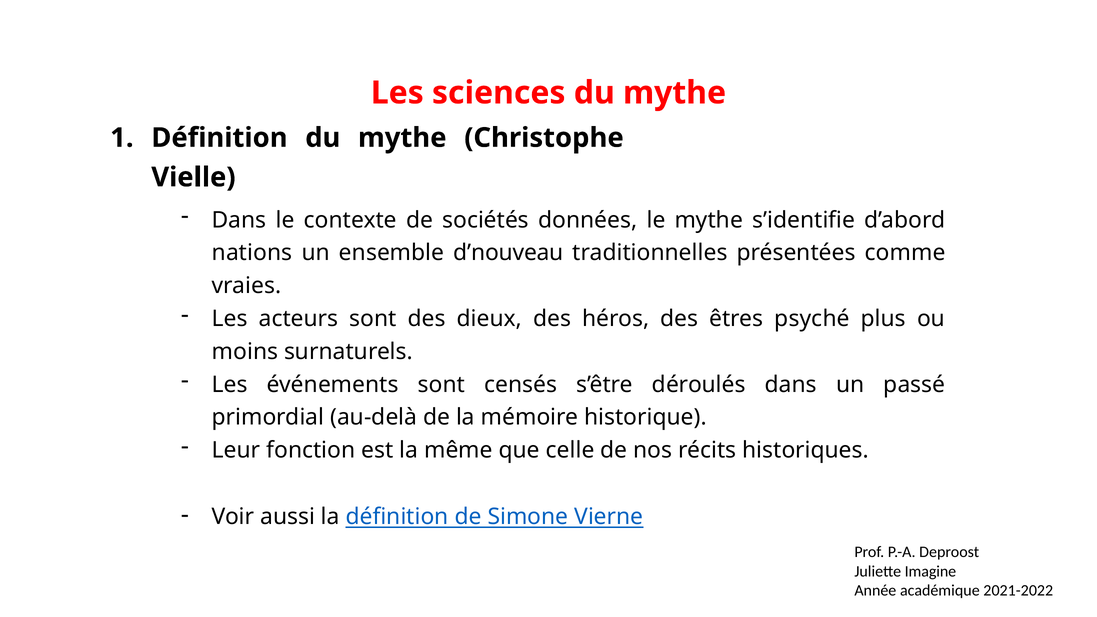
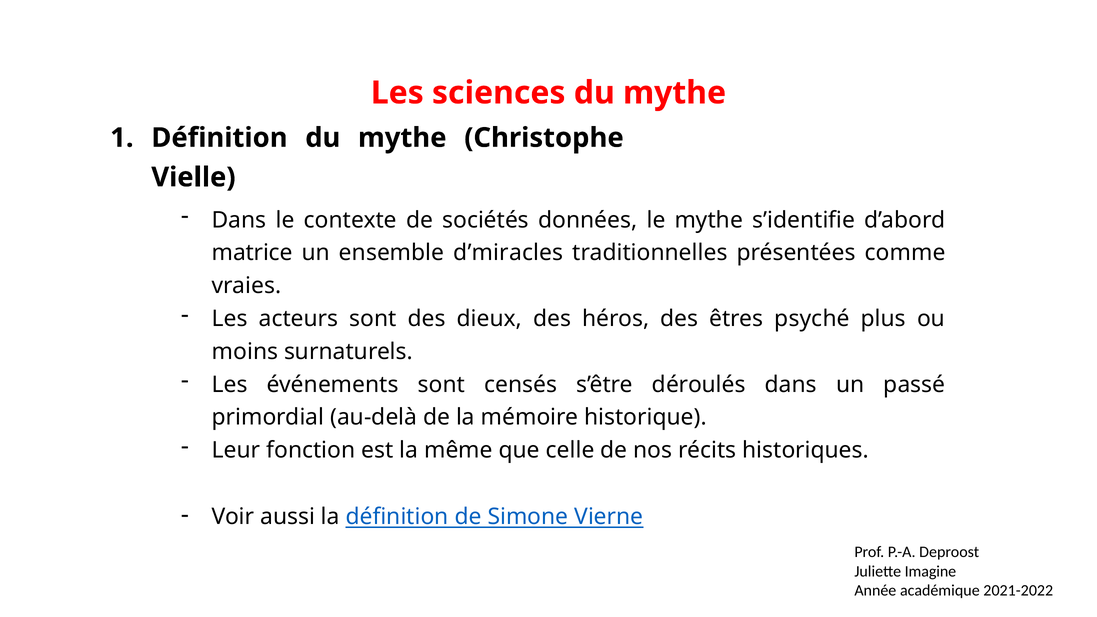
nations: nations -> matrice
d’nouveau: d’nouveau -> d’miracles
